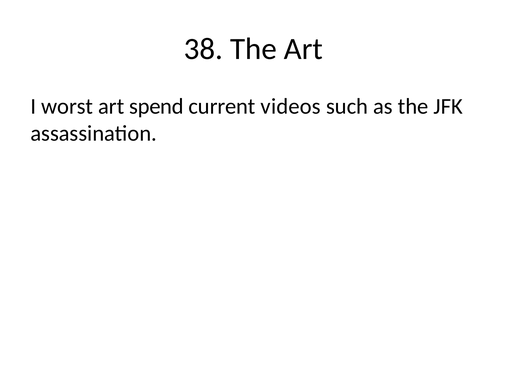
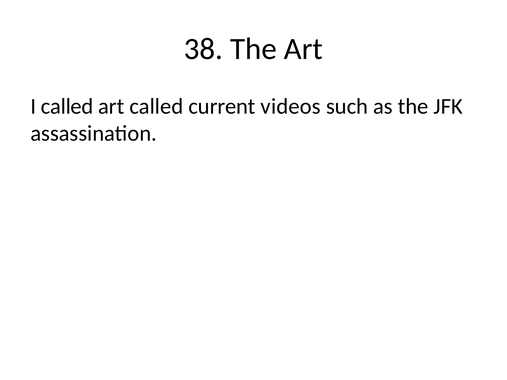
I worst: worst -> called
art spend: spend -> called
